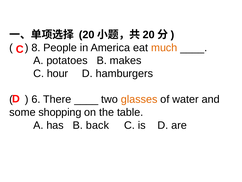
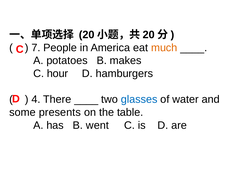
8: 8 -> 7
6: 6 -> 4
glasses colour: orange -> blue
shopping: shopping -> presents
back: back -> went
